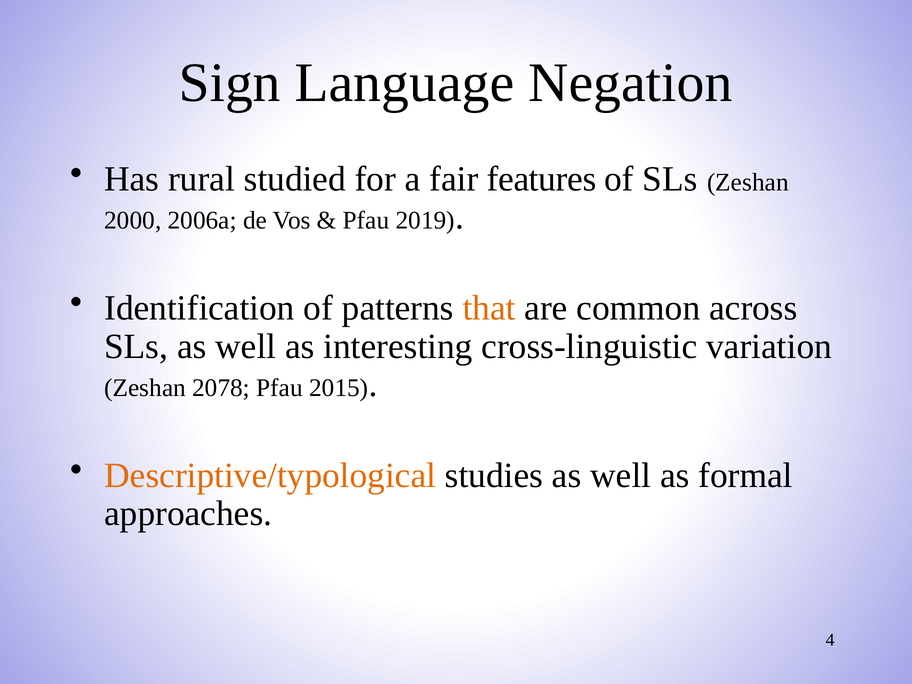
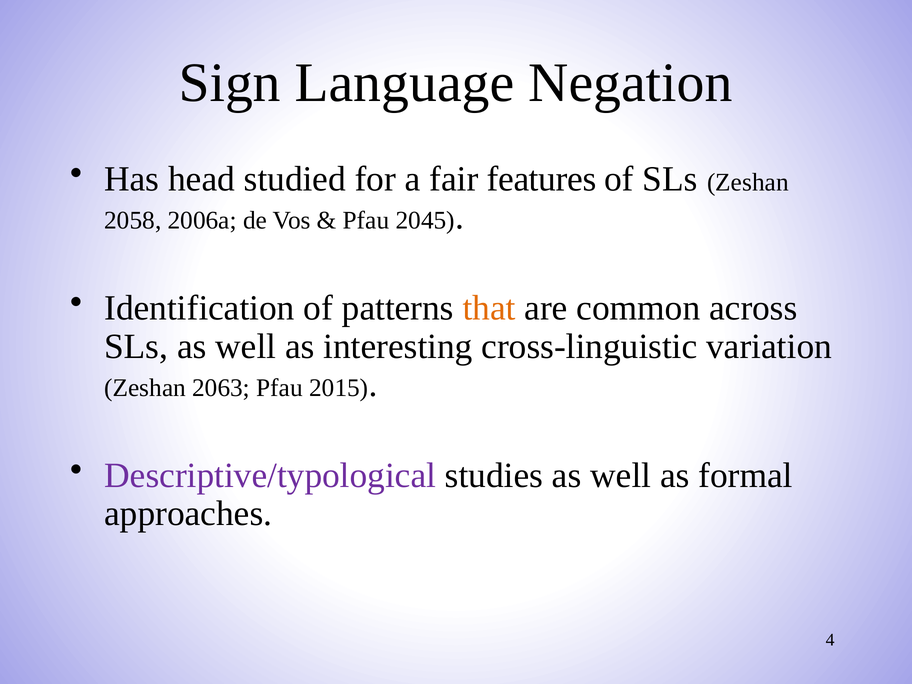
rural: rural -> head
2000: 2000 -> 2058
2019: 2019 -> 2045
2078: 2078 -> 2063
Descriptive/typological colour: orange -> purple
